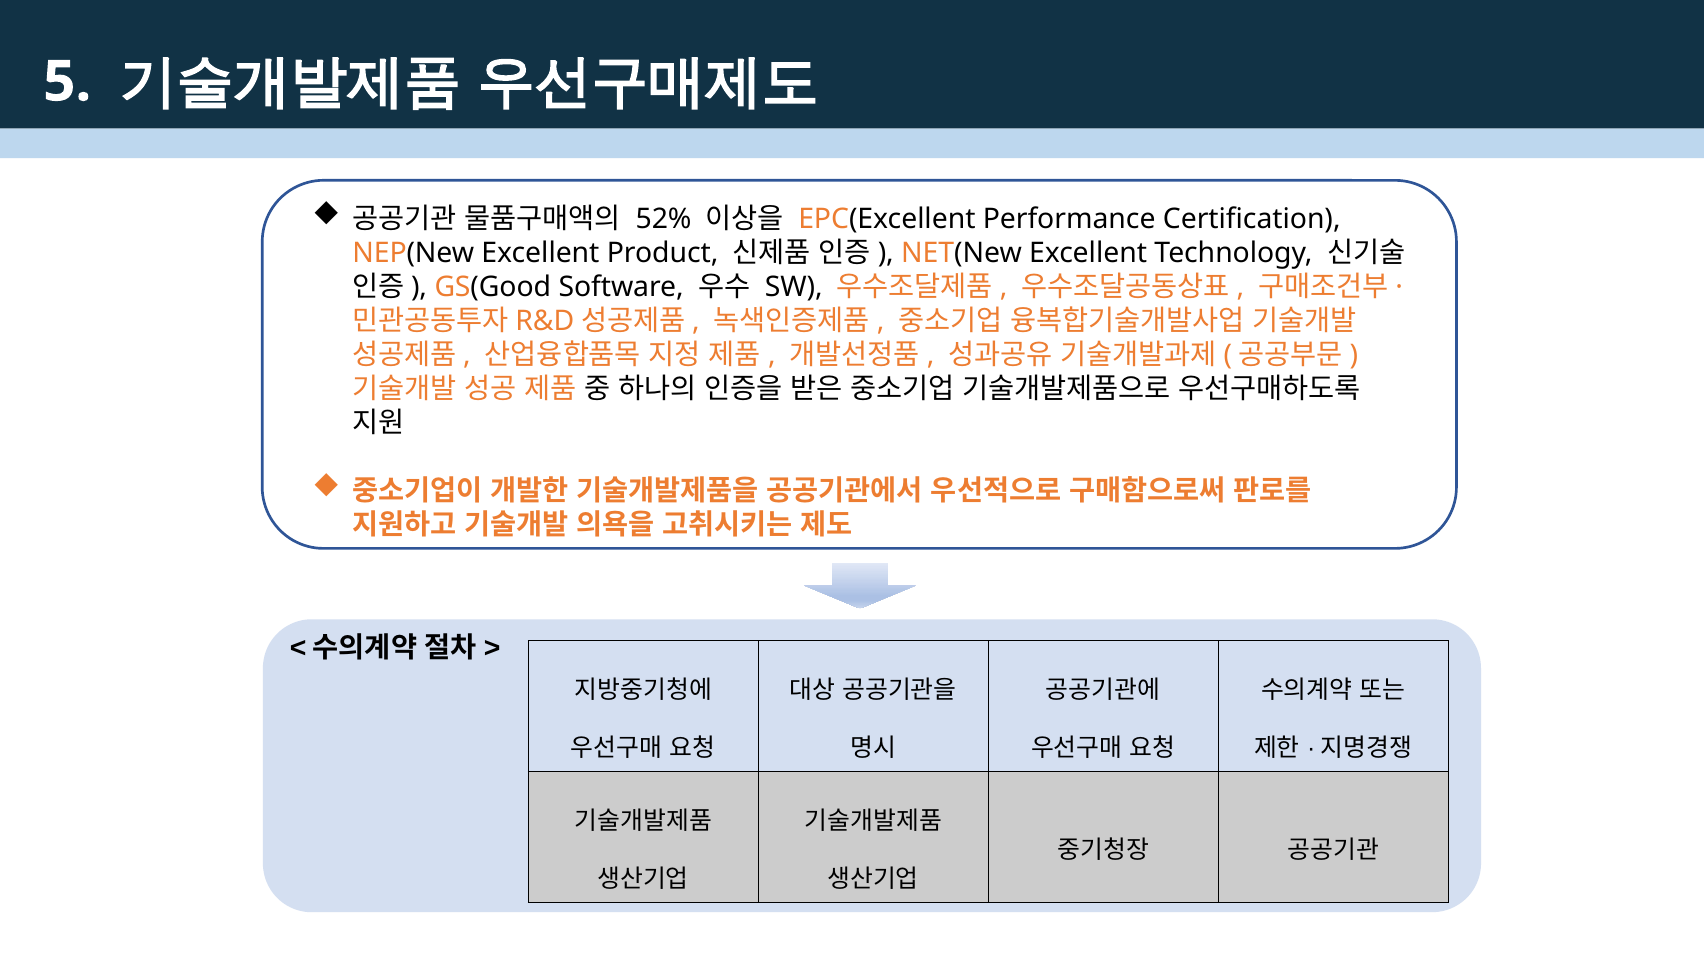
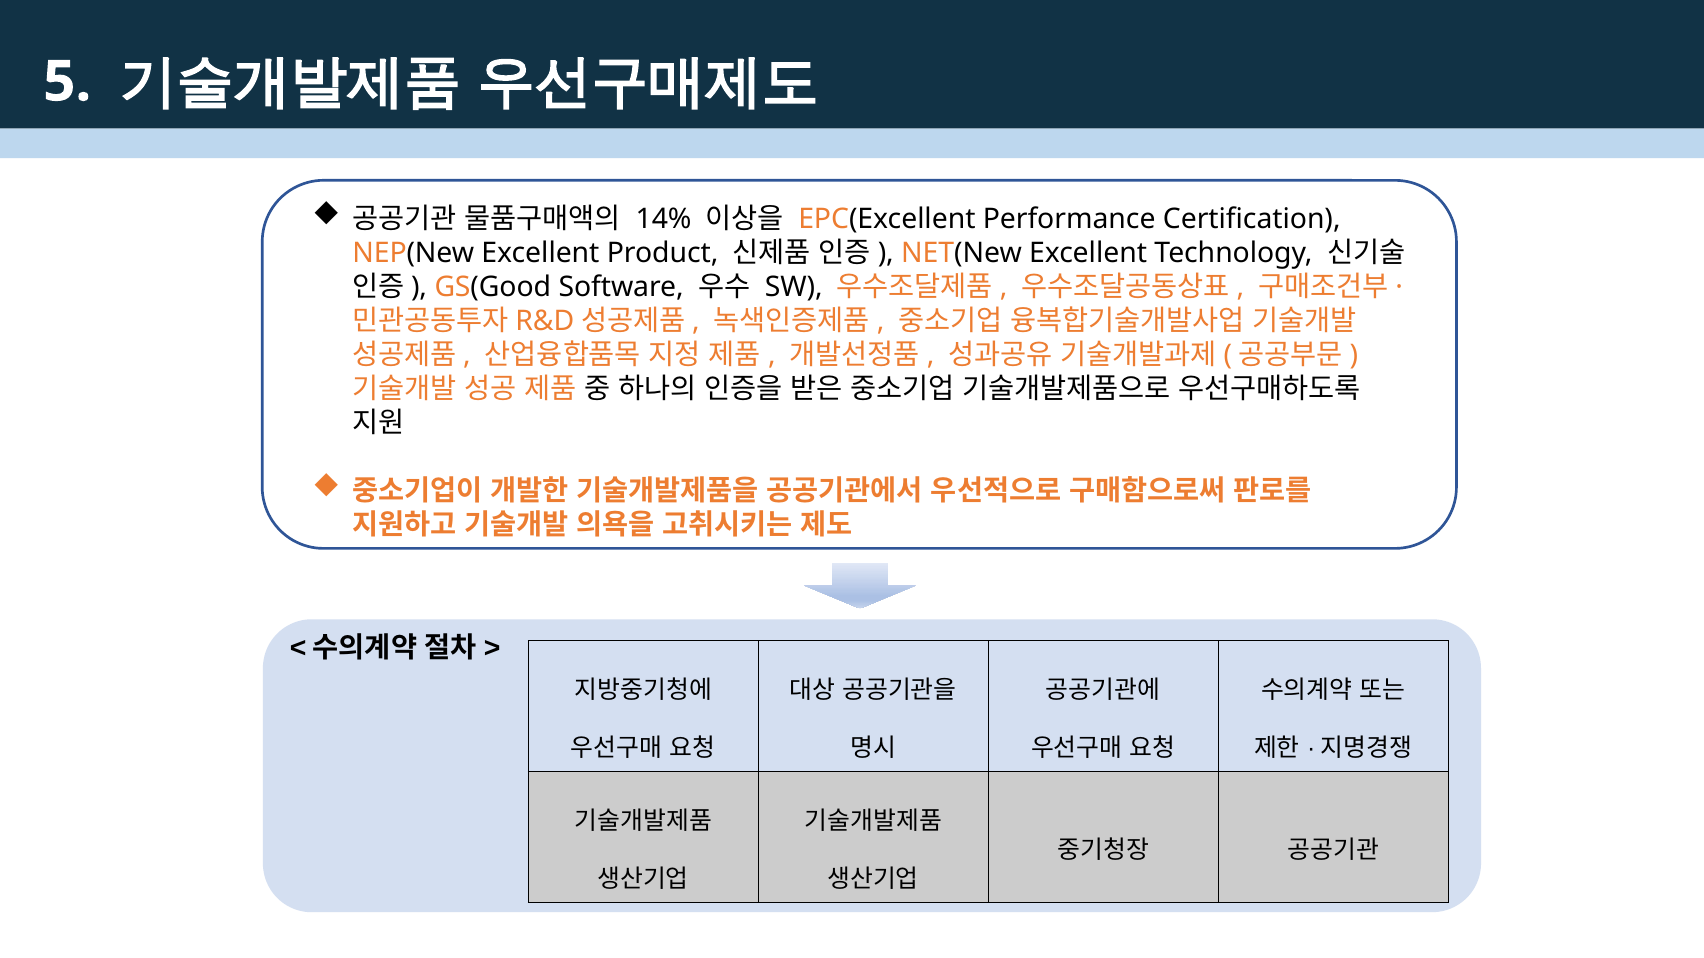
52%: 52% -> 14%
